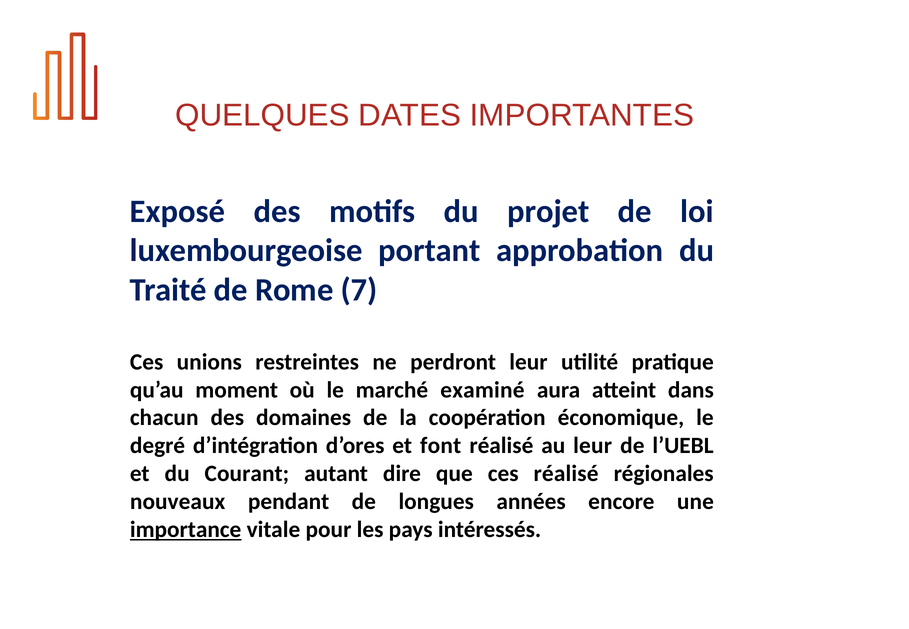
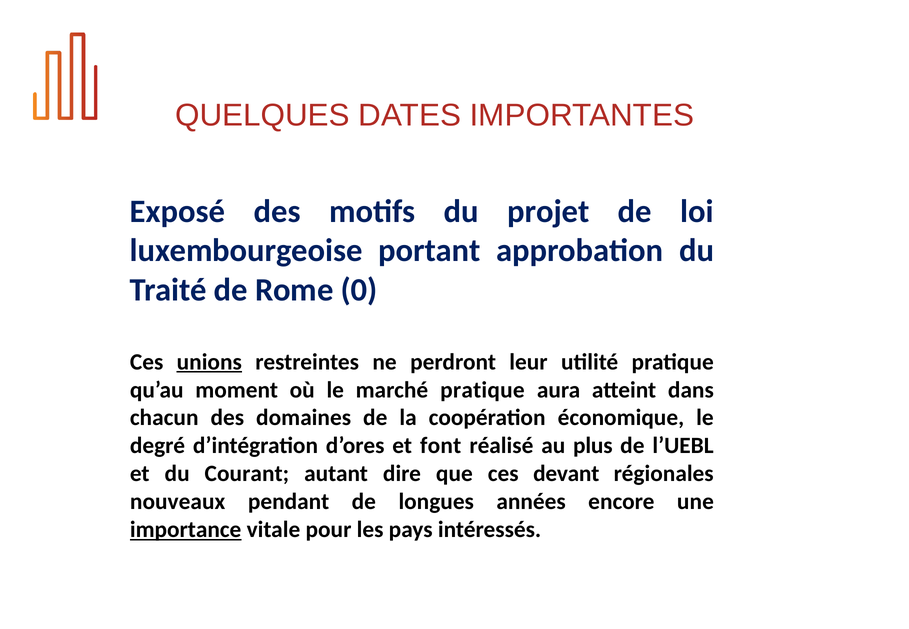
7: 7 -> 0
unions underline: none -> present
marché examiné: examiné -> pratique
au leur: leur -> plus
ces réalisé: réalisé -> devant
